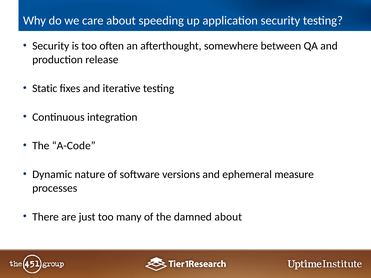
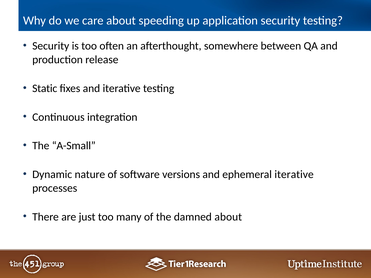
A-Code: A-Code -> A-Small
ephemeral measure: measure -> iterative
